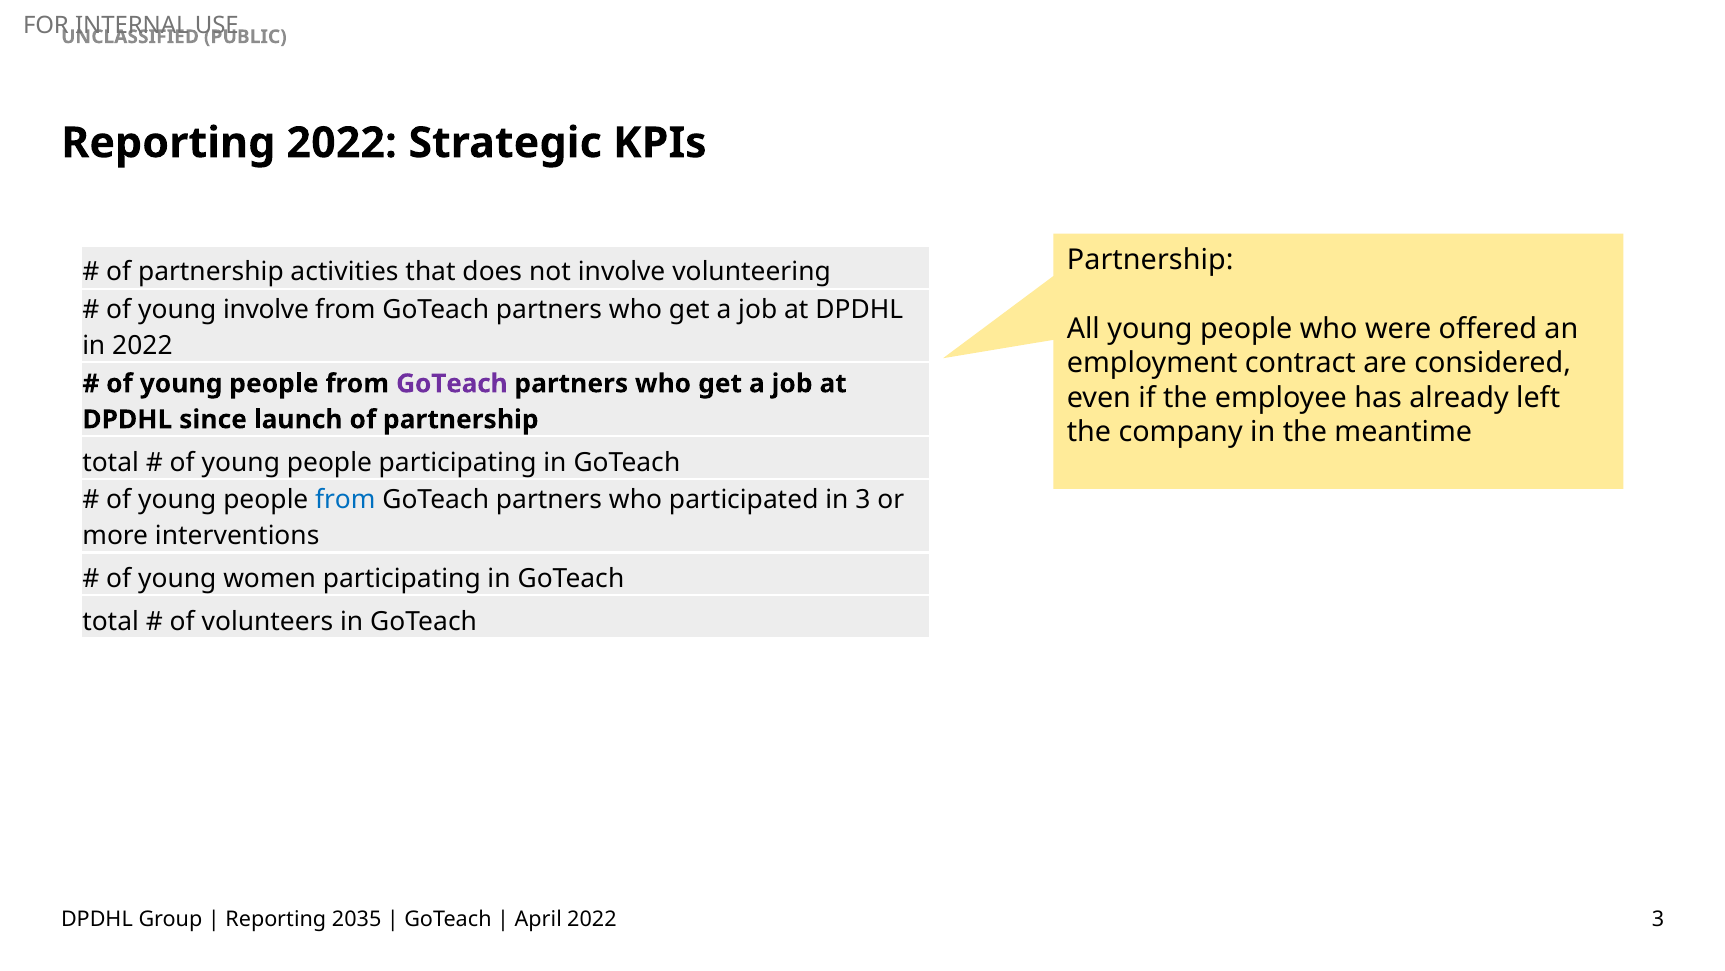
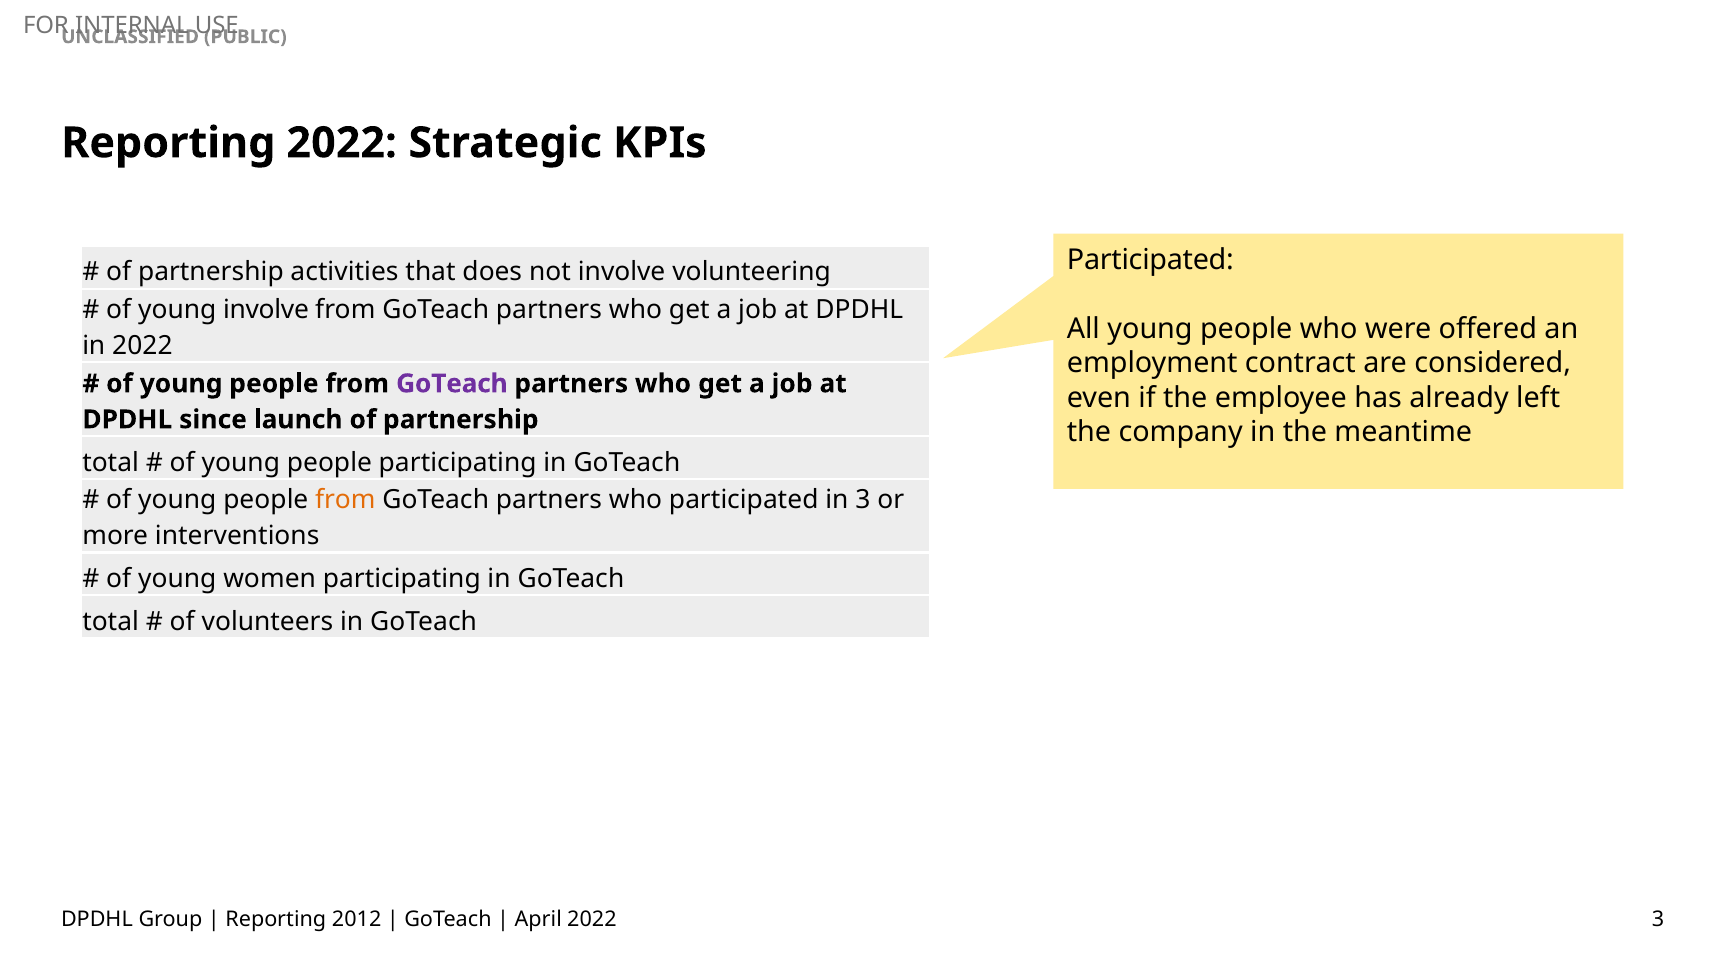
Partnership at (1150, 259): Partnership -> Participated
from at (345, 500) colour: blue -> orange
2035: 2035 -> 2012
